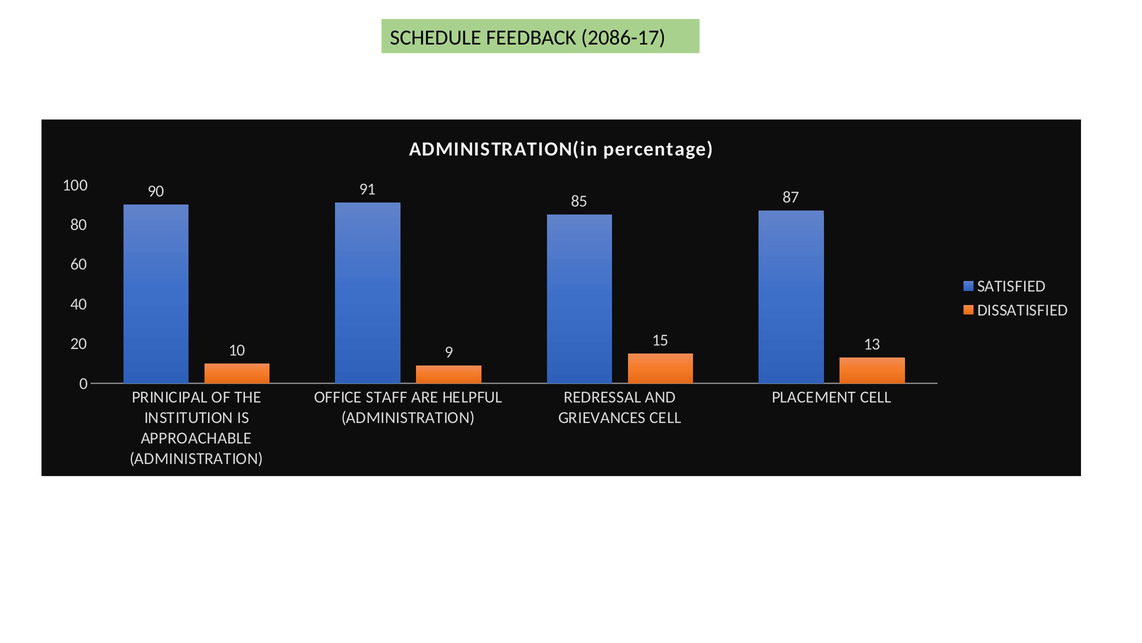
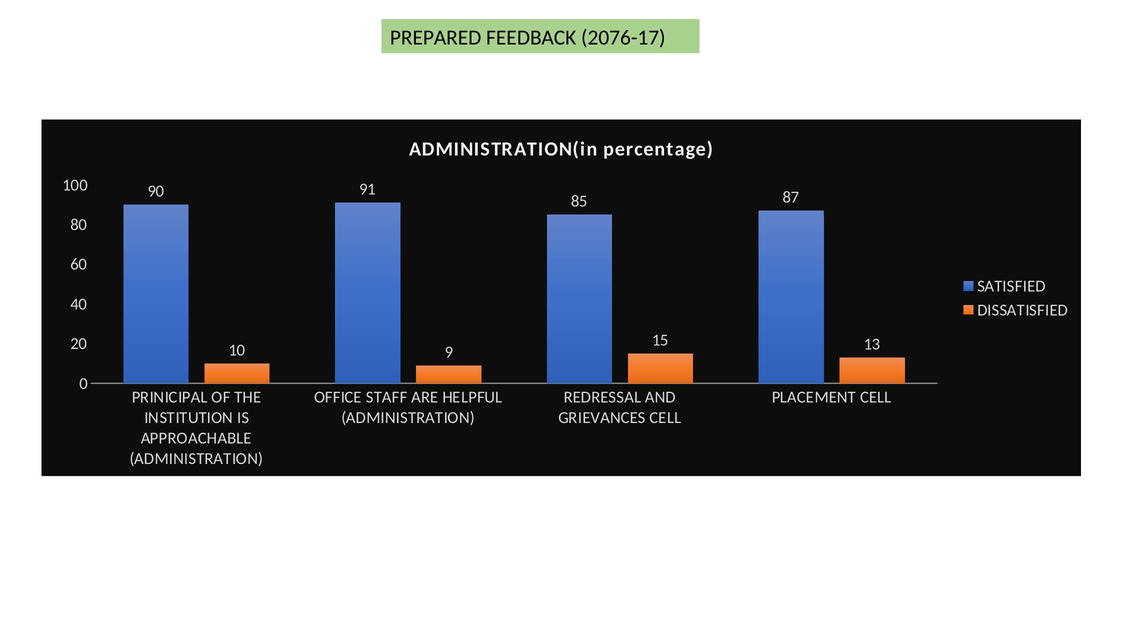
SCHEDULE: SCHEDULE -> PREPARED
2086-17: 2086-17 -> 2076-17
